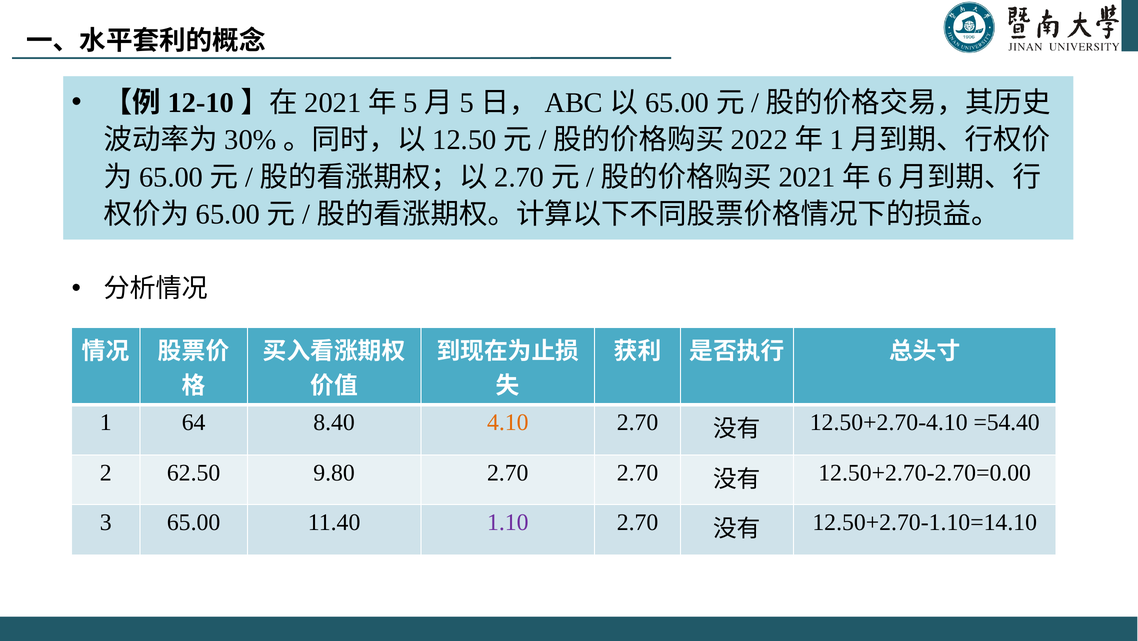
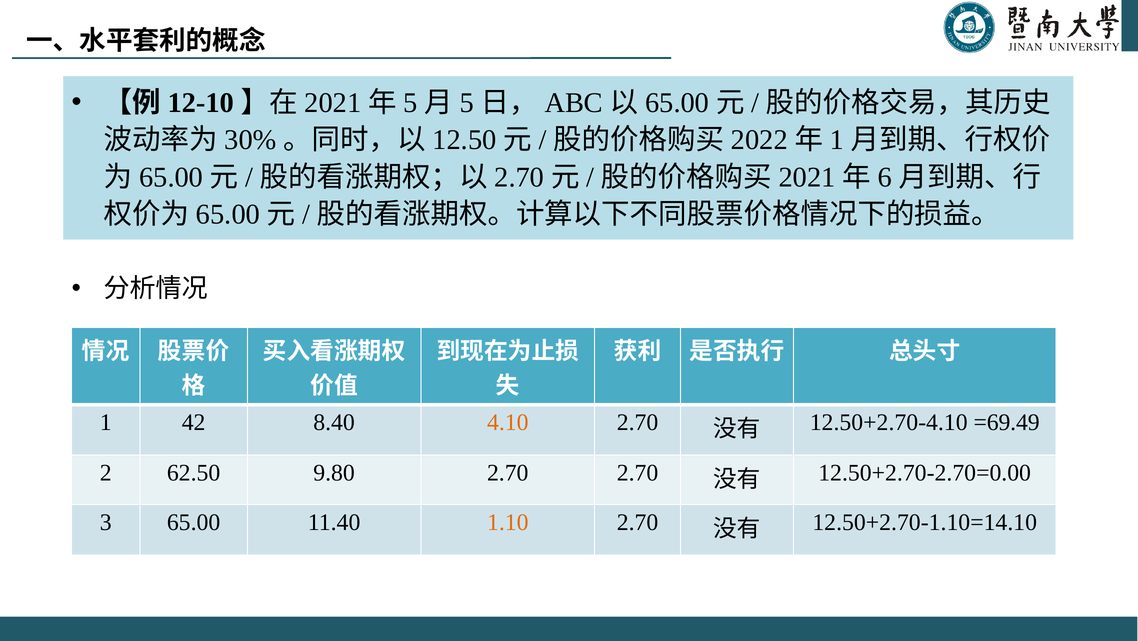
64: 64 -> 42
=54.40: =54.40 -> =69.49
1.10 colour: purple -> orange
